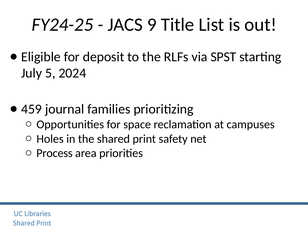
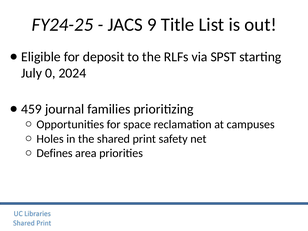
5: 5 -> 0
Process: Process -> Defines
